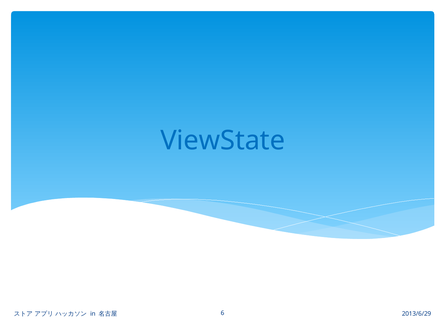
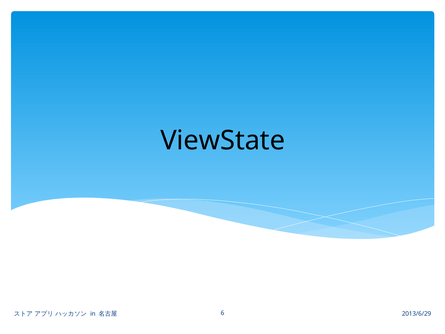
ViewState colour: blue -> black
